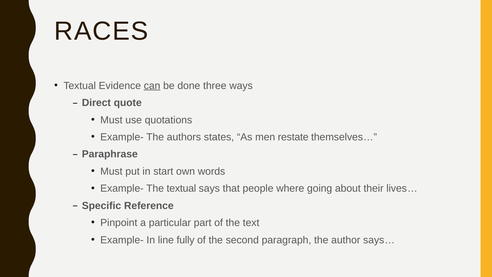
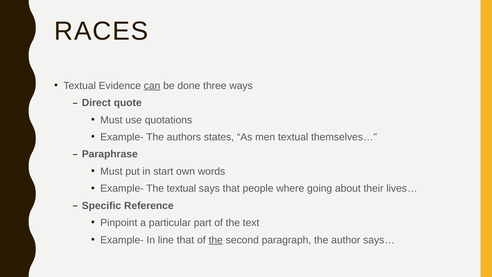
men restate: restate -> textual
line fully: fully -> that
the at (216, 240) underline: none -> present
